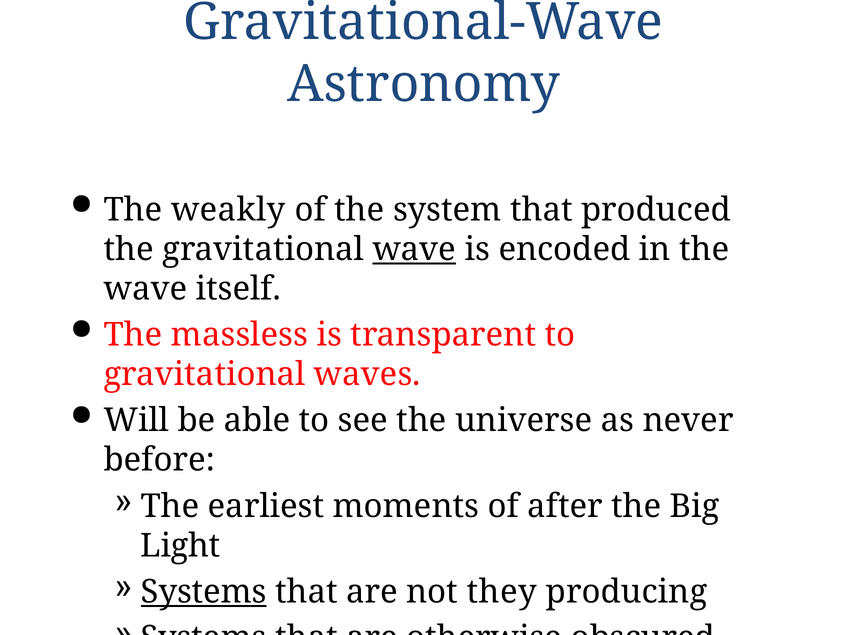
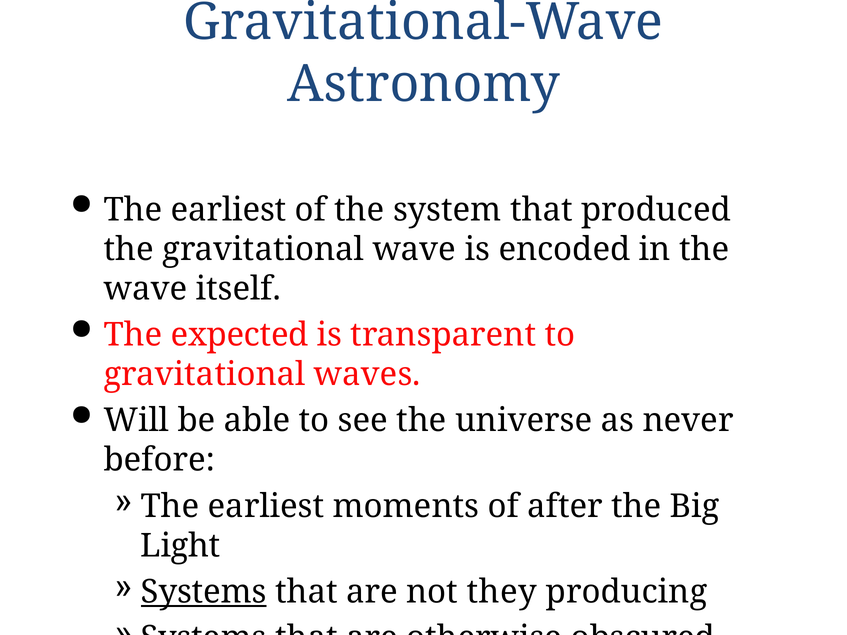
weakly at (228, 210): weakly -> earliest
wave at (414, 249) underline: present -> none
massless: massless -> expected
